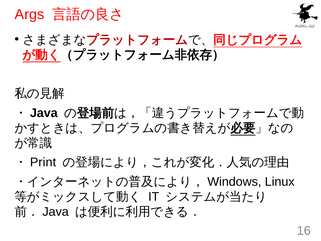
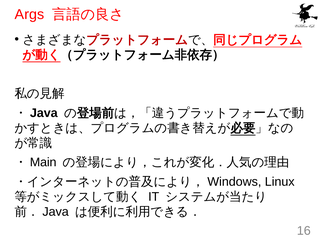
Print: Print -> Main
